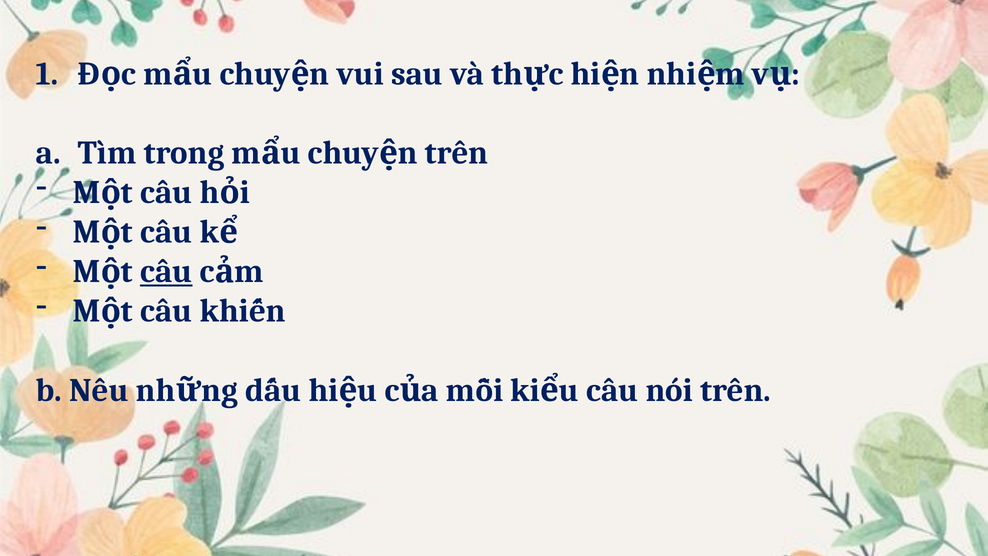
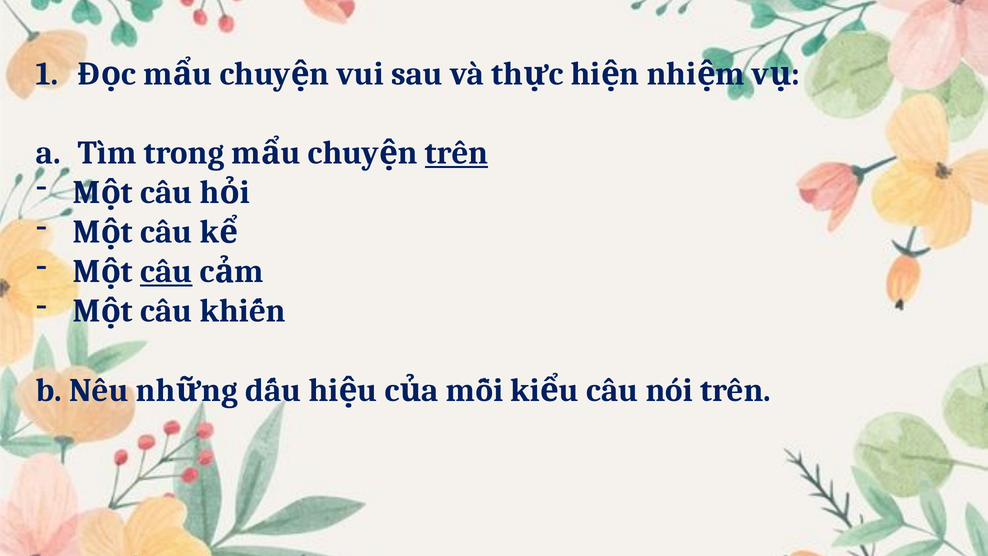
trên at (457, 153) underline: none -> present
